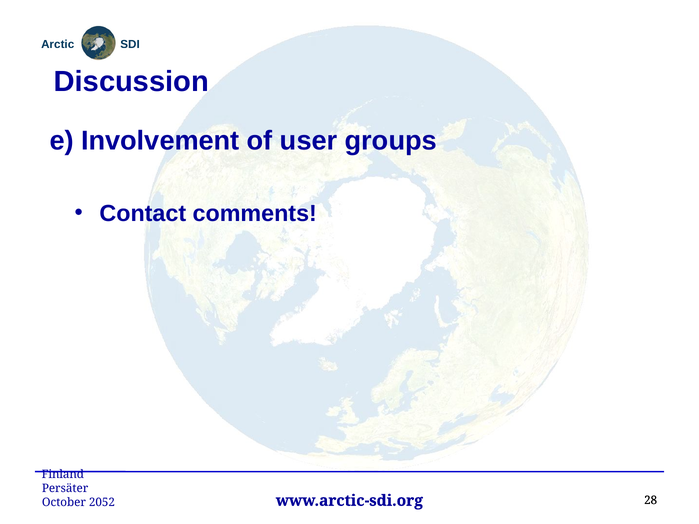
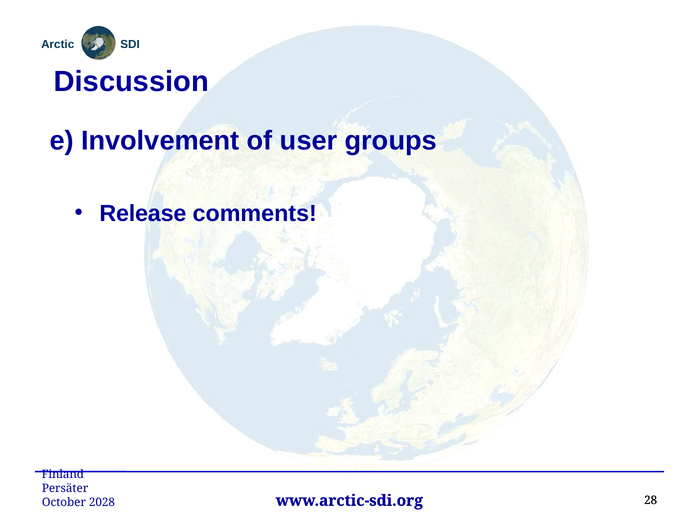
Contact: Contact -> Release
2052: 2052 -> 2028
